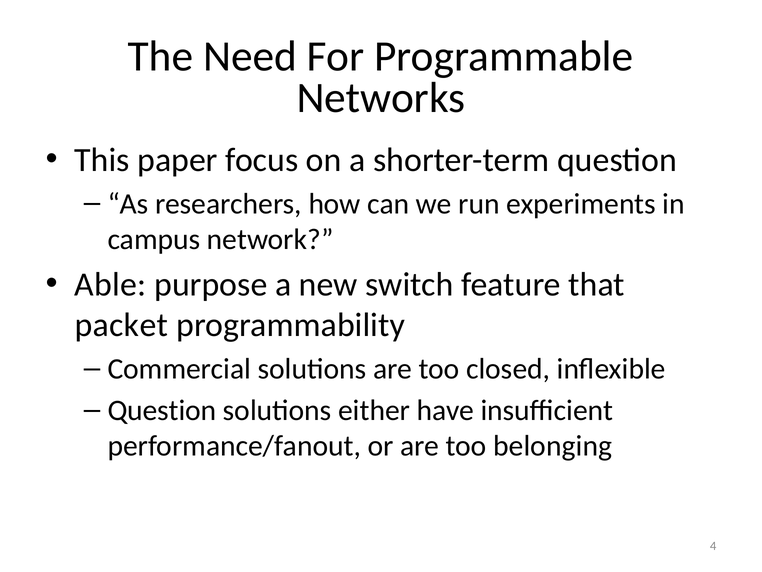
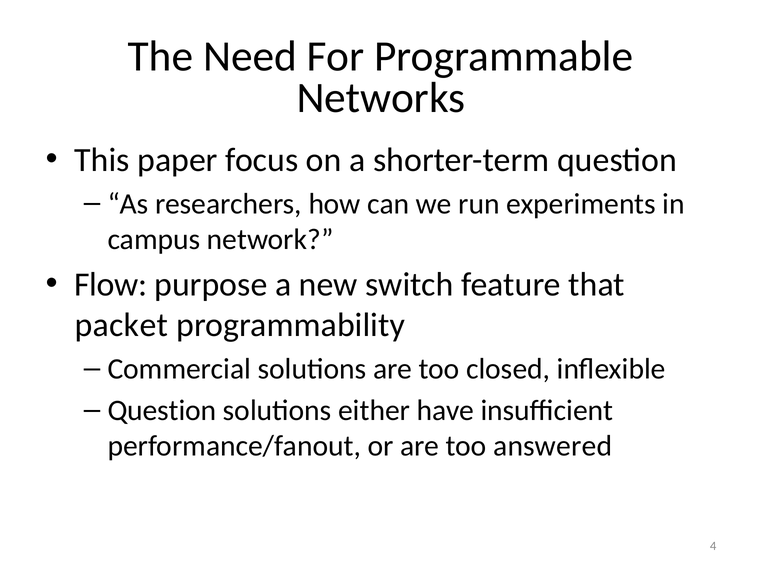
Able: Able -> Flow
belonging: belonging -> answered
